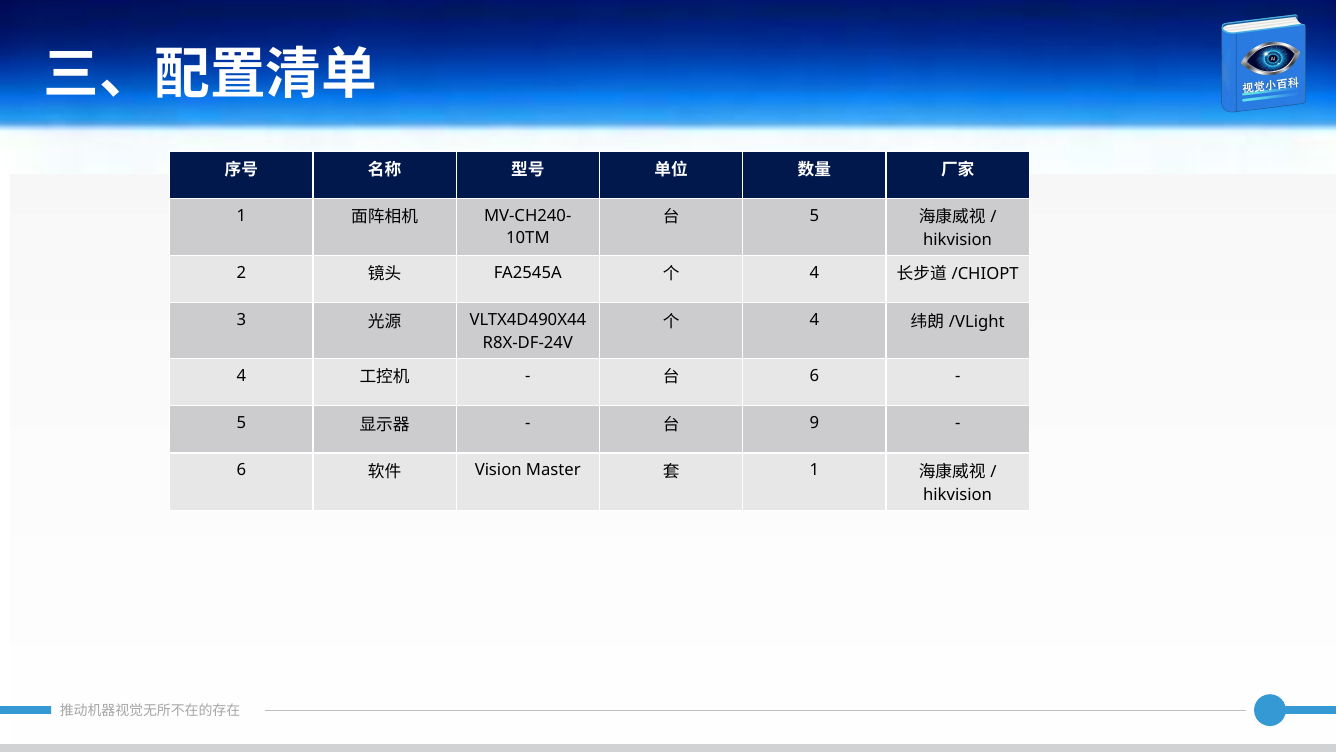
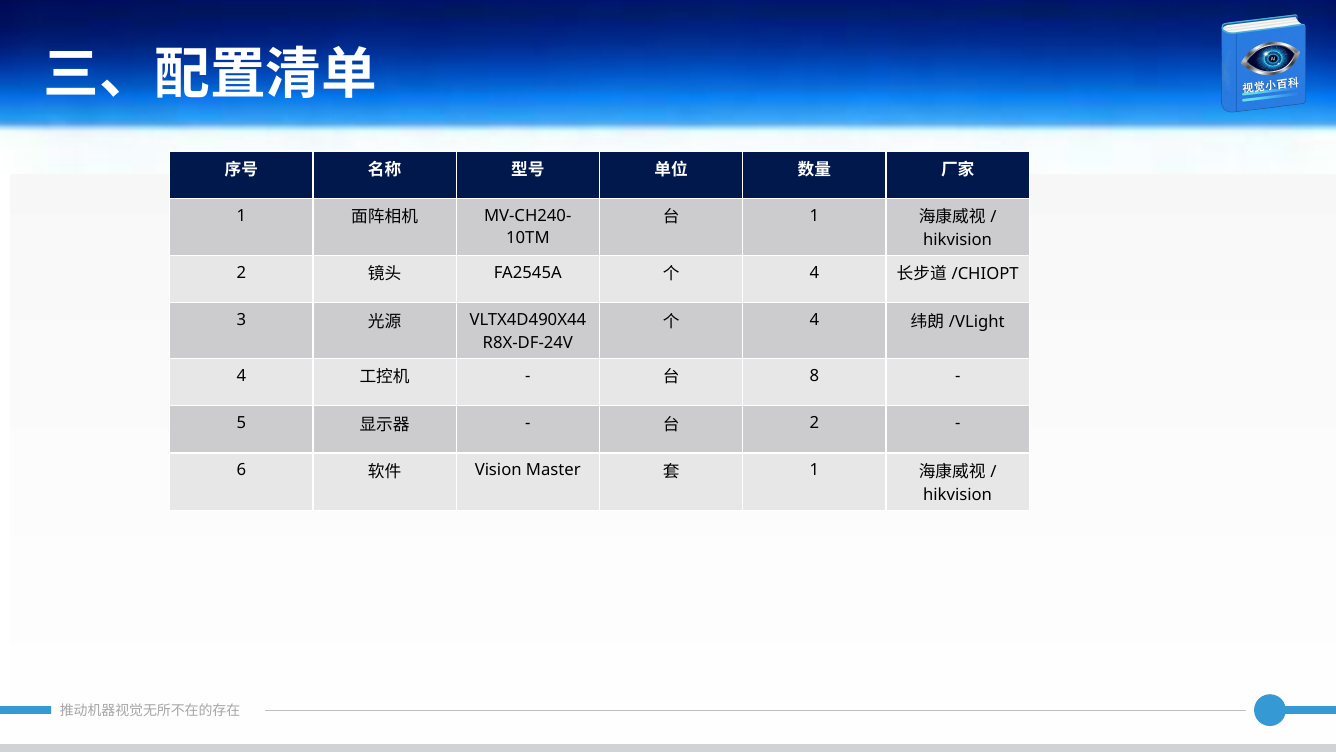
5 at (814, 216): 5 -> 1
6 at (814, 375): 6 -> 8
9 at (814, 423): 9 -> 2
